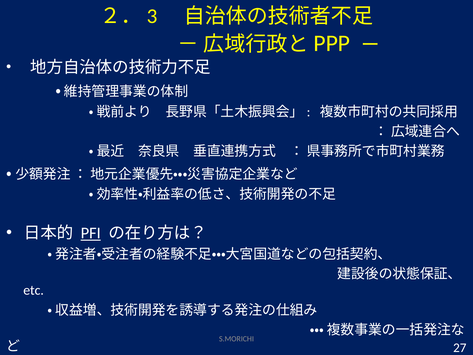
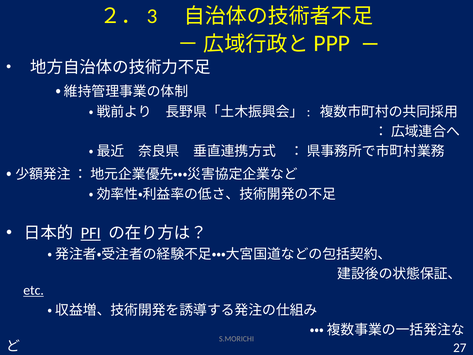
etc underline: none -> present
